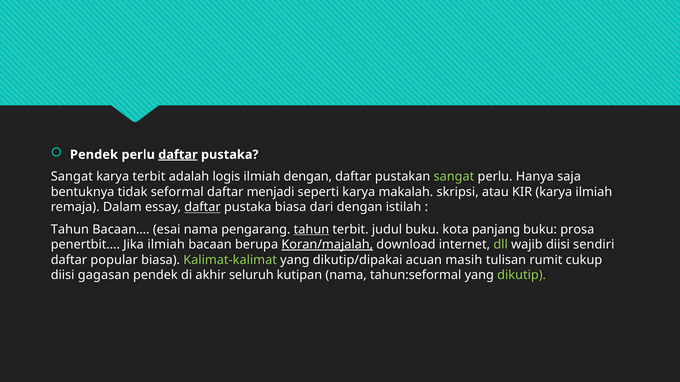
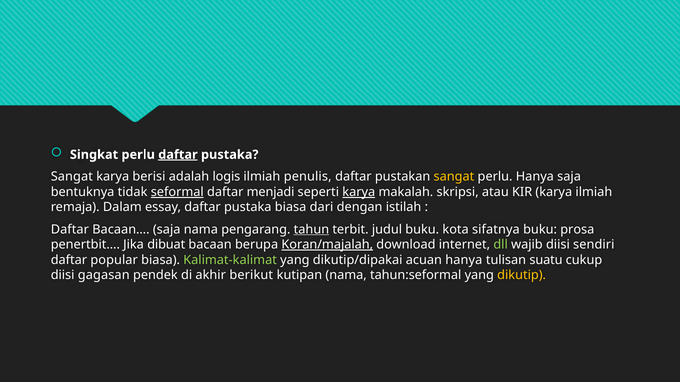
Pendek at (94, 155): Pendek -> Singkat
karya terbit: terbit -> berisi
ilmiah dengan: dengan -> penulis
sangat at (454, 177) colour: light green -> yellow
seformal underline: none -> present
karya at (359, 192) underline: none -> present
daftar at (202, 208) underline: present -> none
Tahun at (70, 230): Tahun -> Daftar
Bacaan… esai: esai -> saja
panjang: panjang -> sifatnya
Jika ilmiah: ilmiah -> dibuat
acuan masih: masih -> hanya
rumit: rumit -> suatu
seluruh: seluruh -> berikut
dikutip colour: light green -> yellow
